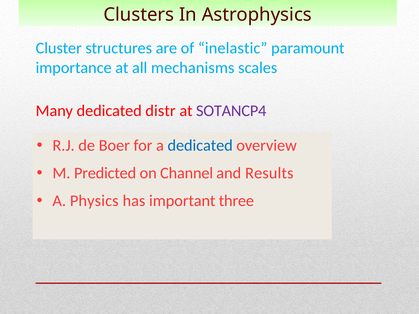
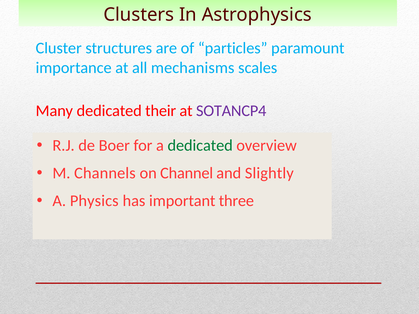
inelastic: inelastic -> particles
distr: distr -> their
dedicated at (200, 146) colour: blue -> green
Predicted: Predicted -> Channels
Results: Results -> Slightly
